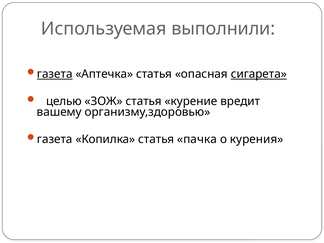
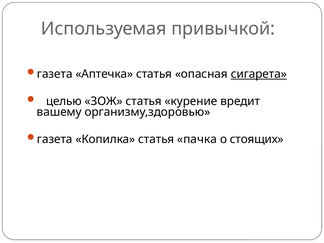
выполнили: выполнили -> привычкой
газета at (55, 74) underline: present -> none
курения: курения -> стоящих
